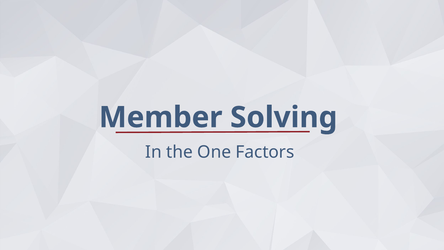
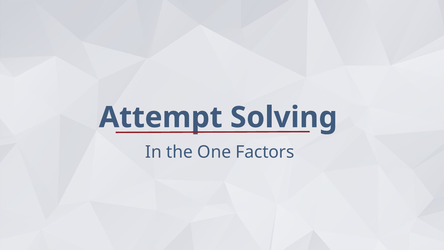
Member: Member -> Attempt
